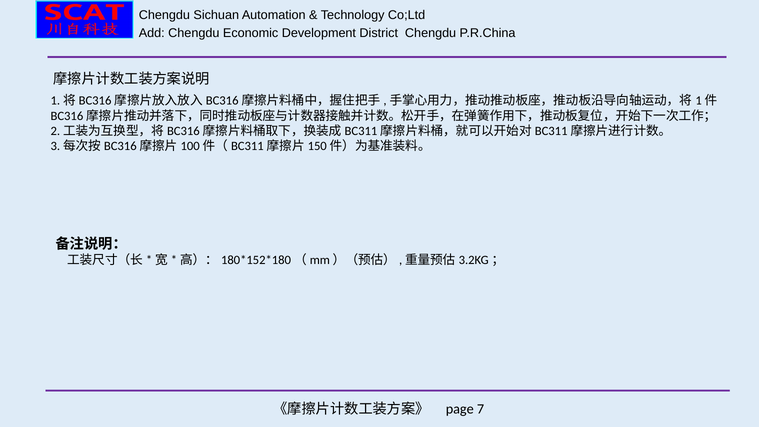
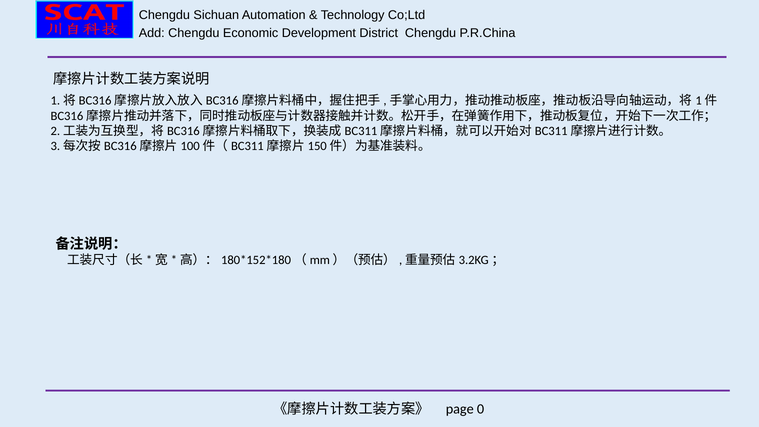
7: 7 -> 0
